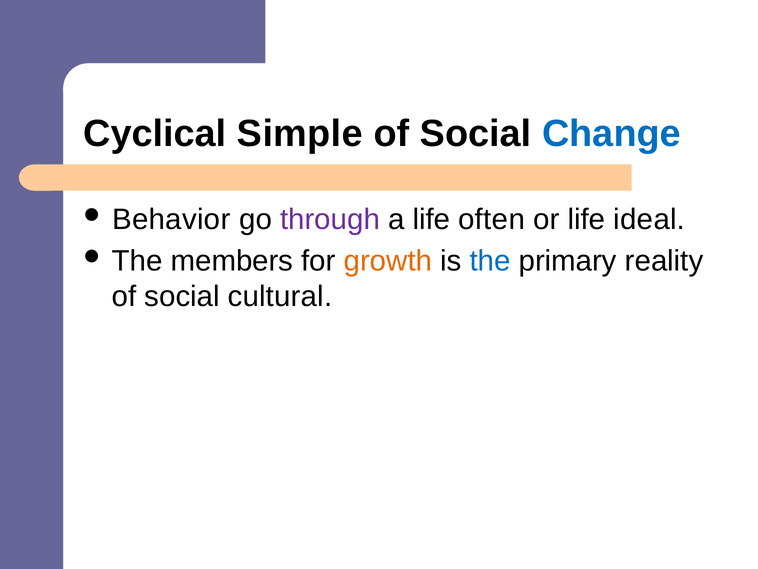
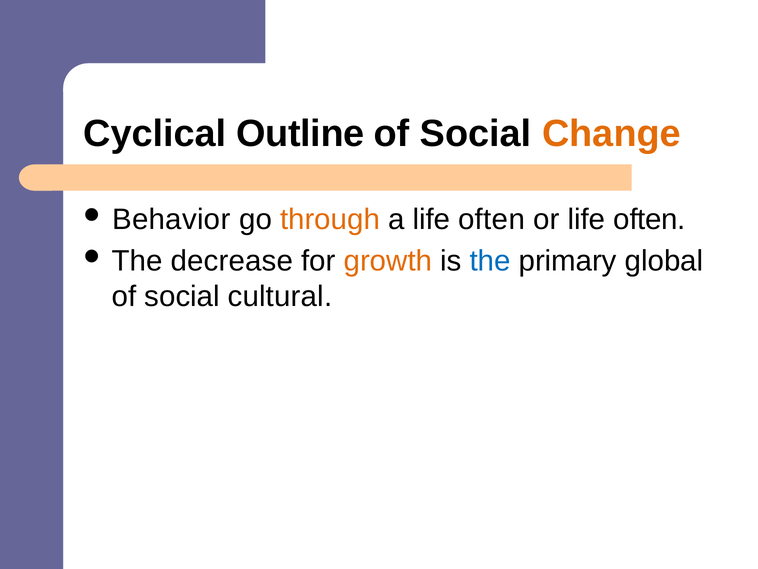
Simple: Simple -> Outline
Change colour: blue -> orange
through colour: purple -> orange
or life ideal: ideal -> often
members: members -> decrease
reality: reality -> global
